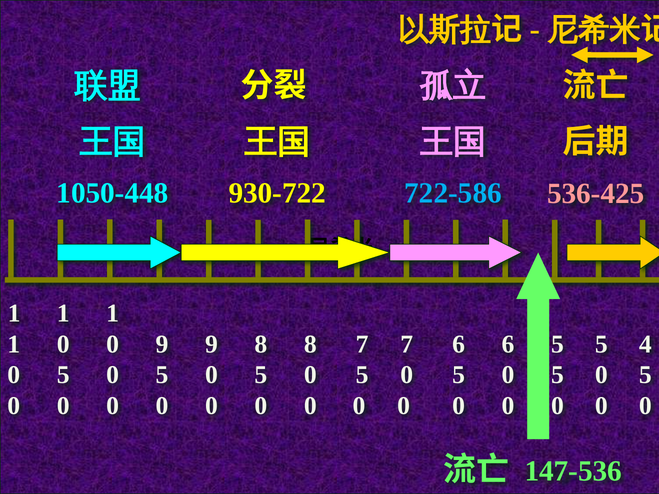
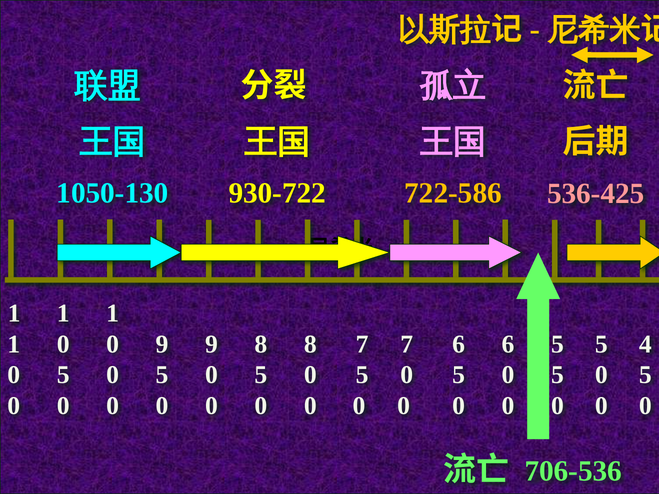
1050-448: 1050-448 -> 1050-130
722-586 colour: light blue -> yellow
147-536: 147-536 -> 706-536
